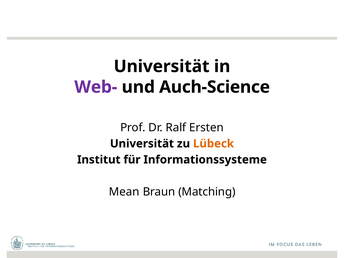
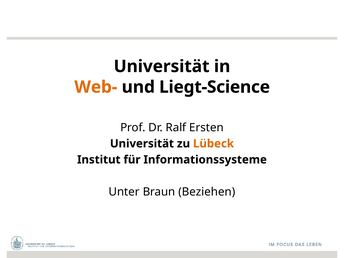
Web- colour: purple -> orange
Auch-Science: Auch-Science -> Liegt-Science
Mean: Mean -> Unter
Matching: Matching -> Beziehen
